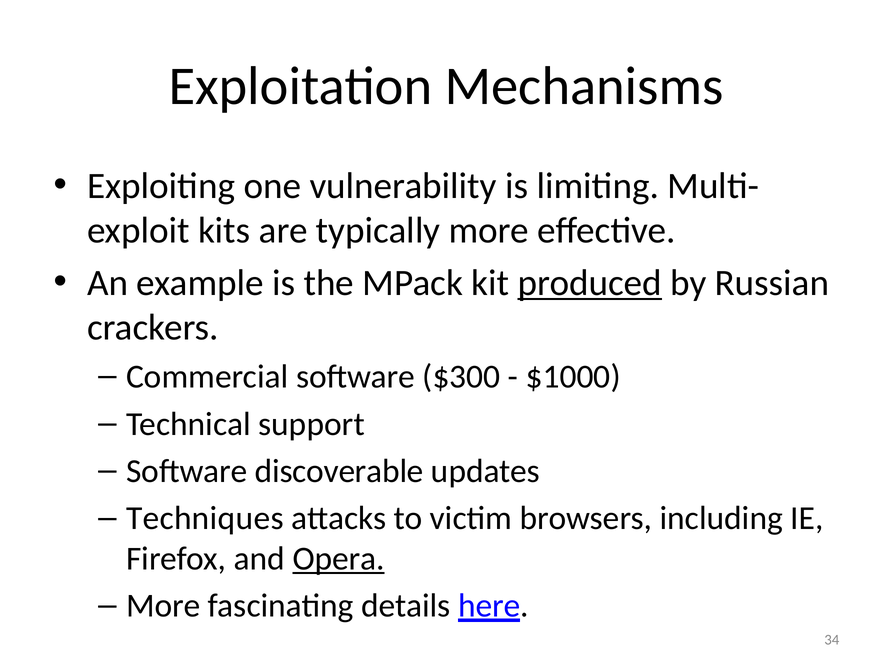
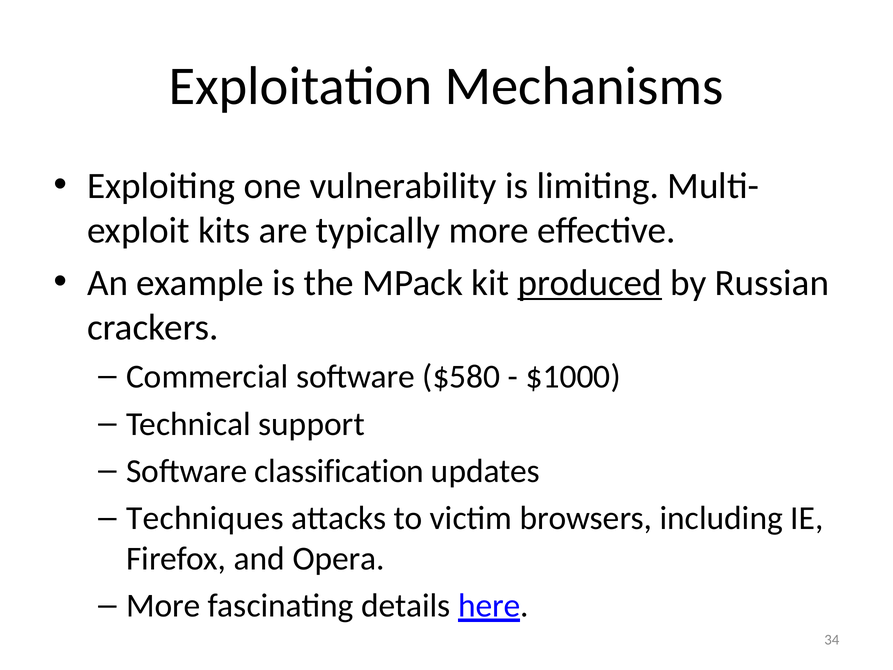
$300: $300 -> $580
discoverable: discoverable -> classification
Opera underline: present -> none
